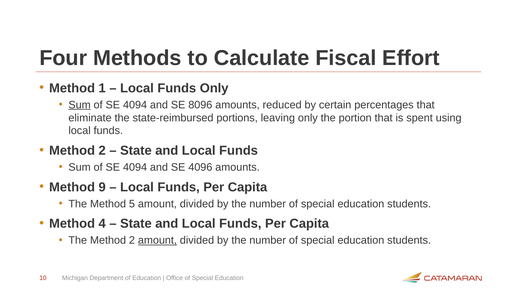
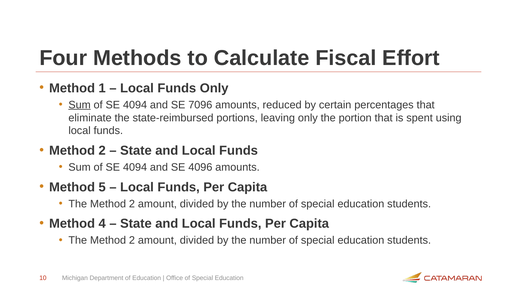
8096: 8096 -> 7096
9: 9 -> 5
5 at (132, 204): 5 -> 2
amount at (157, 240) underline: present -> none
